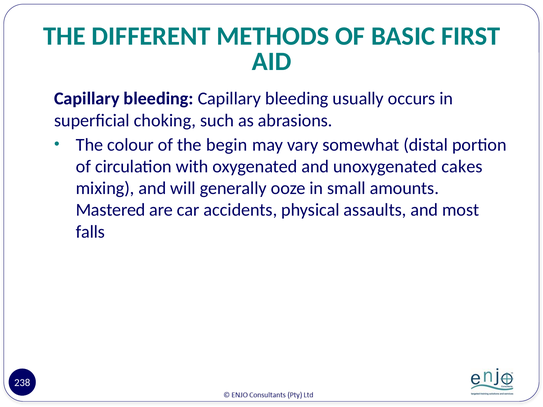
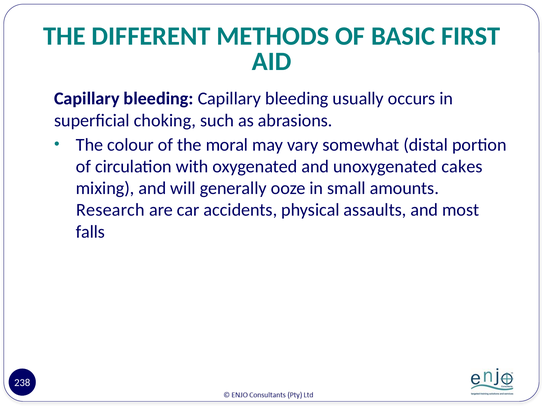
begin: begin -> moral
Mastered: Mastered -> Research
